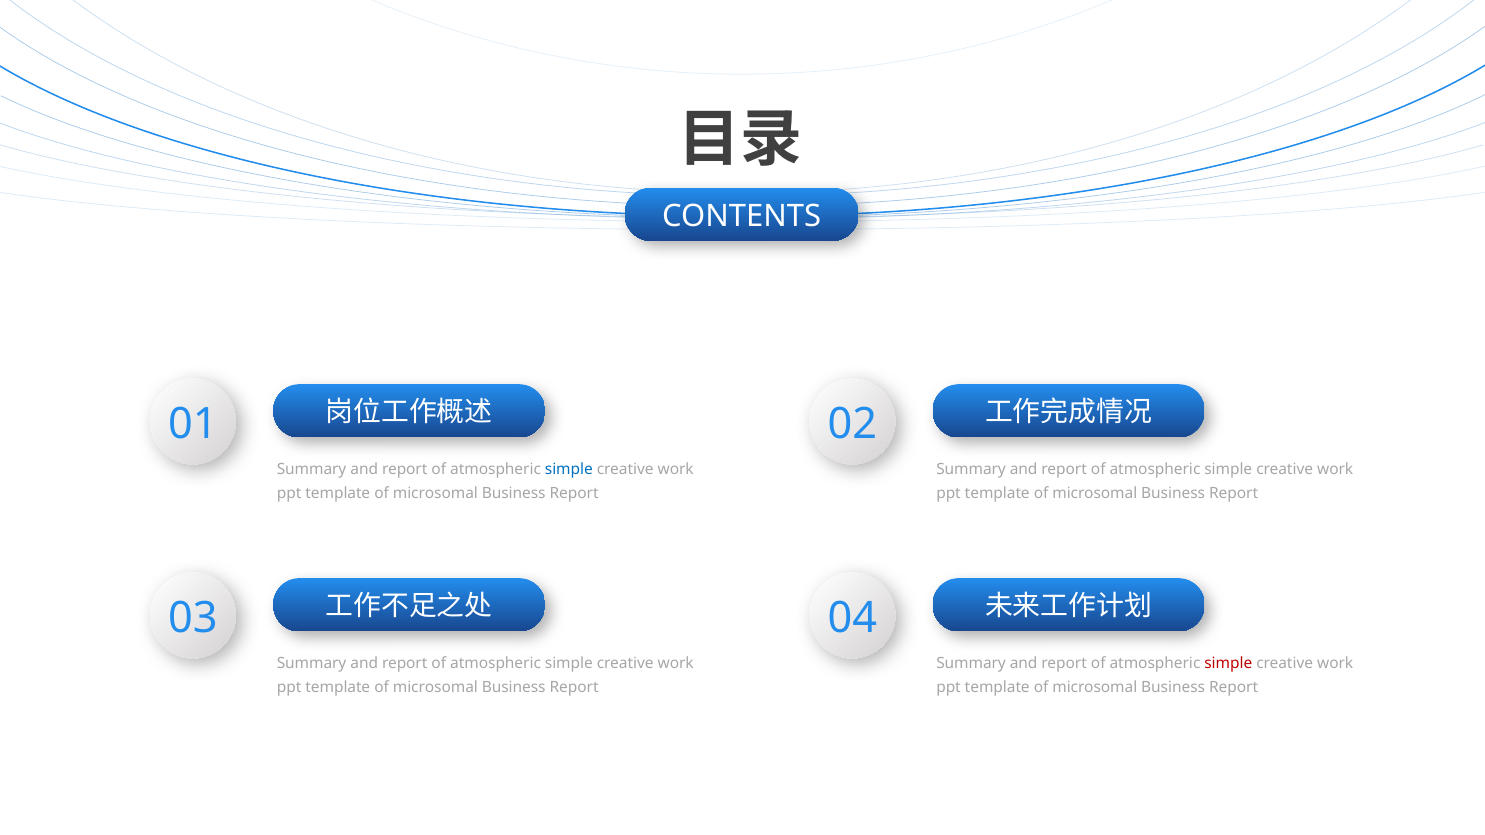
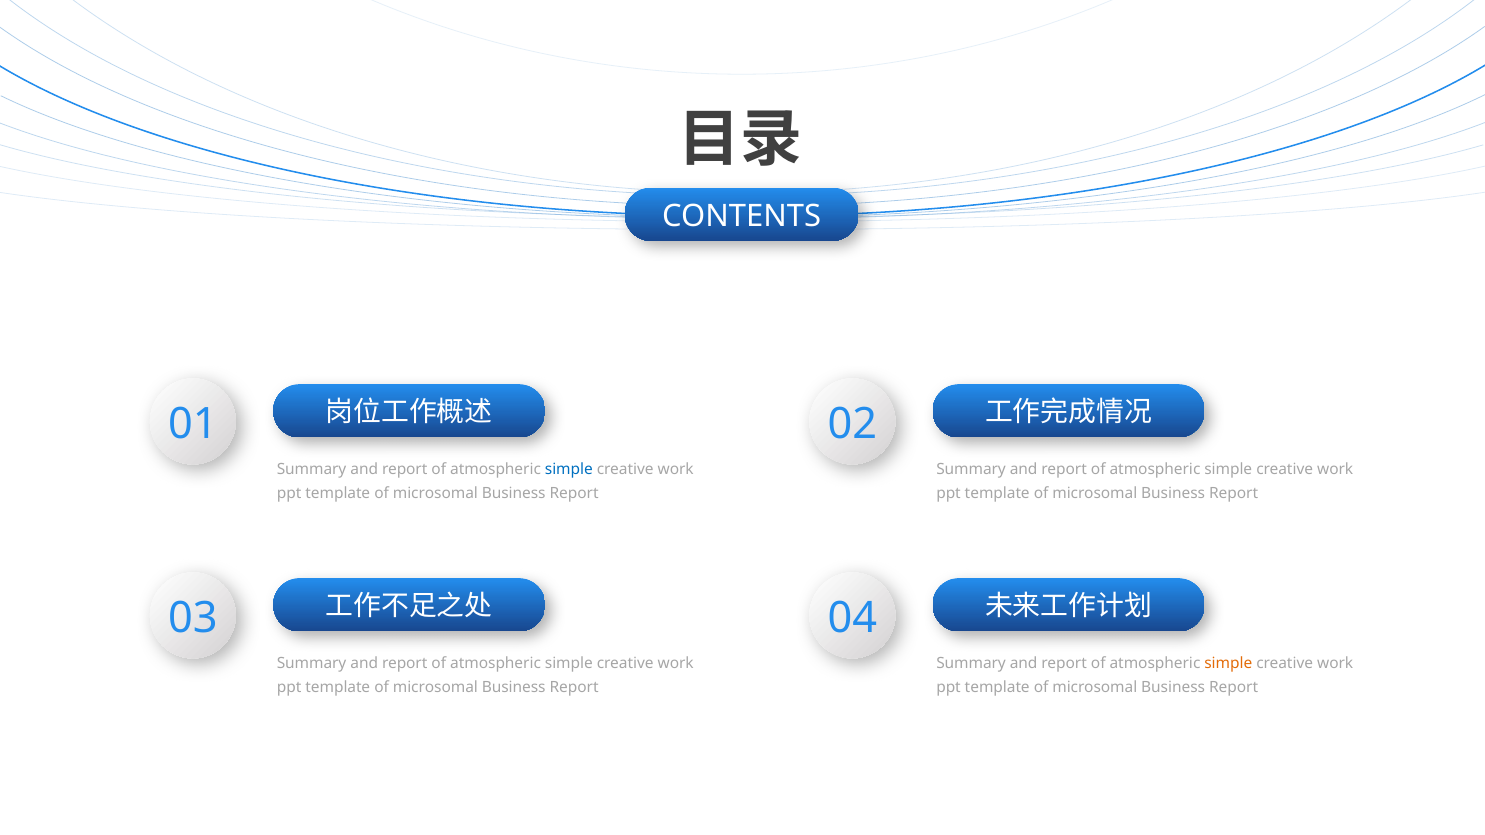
simple at (1228, 664) colour: red -> orange
